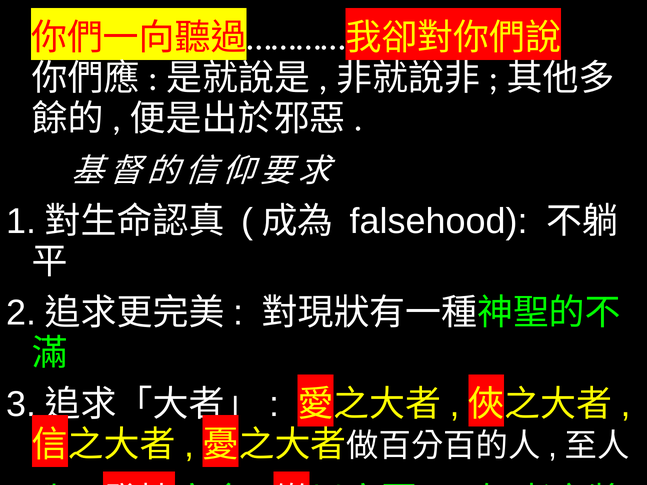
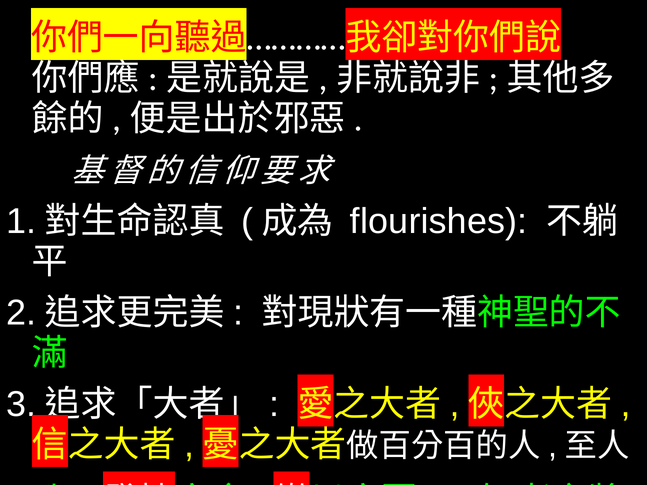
falsehood: falsehood -> flourishes
